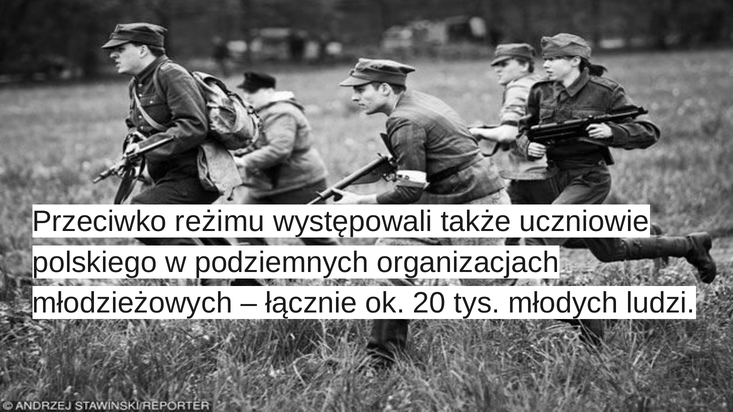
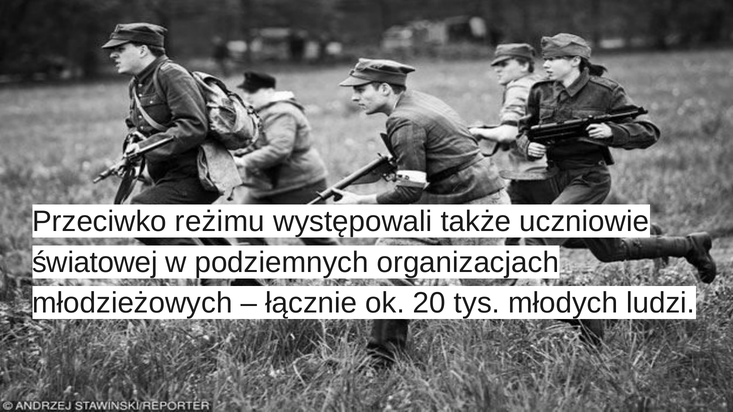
polskiego: polskiego -> światowej
